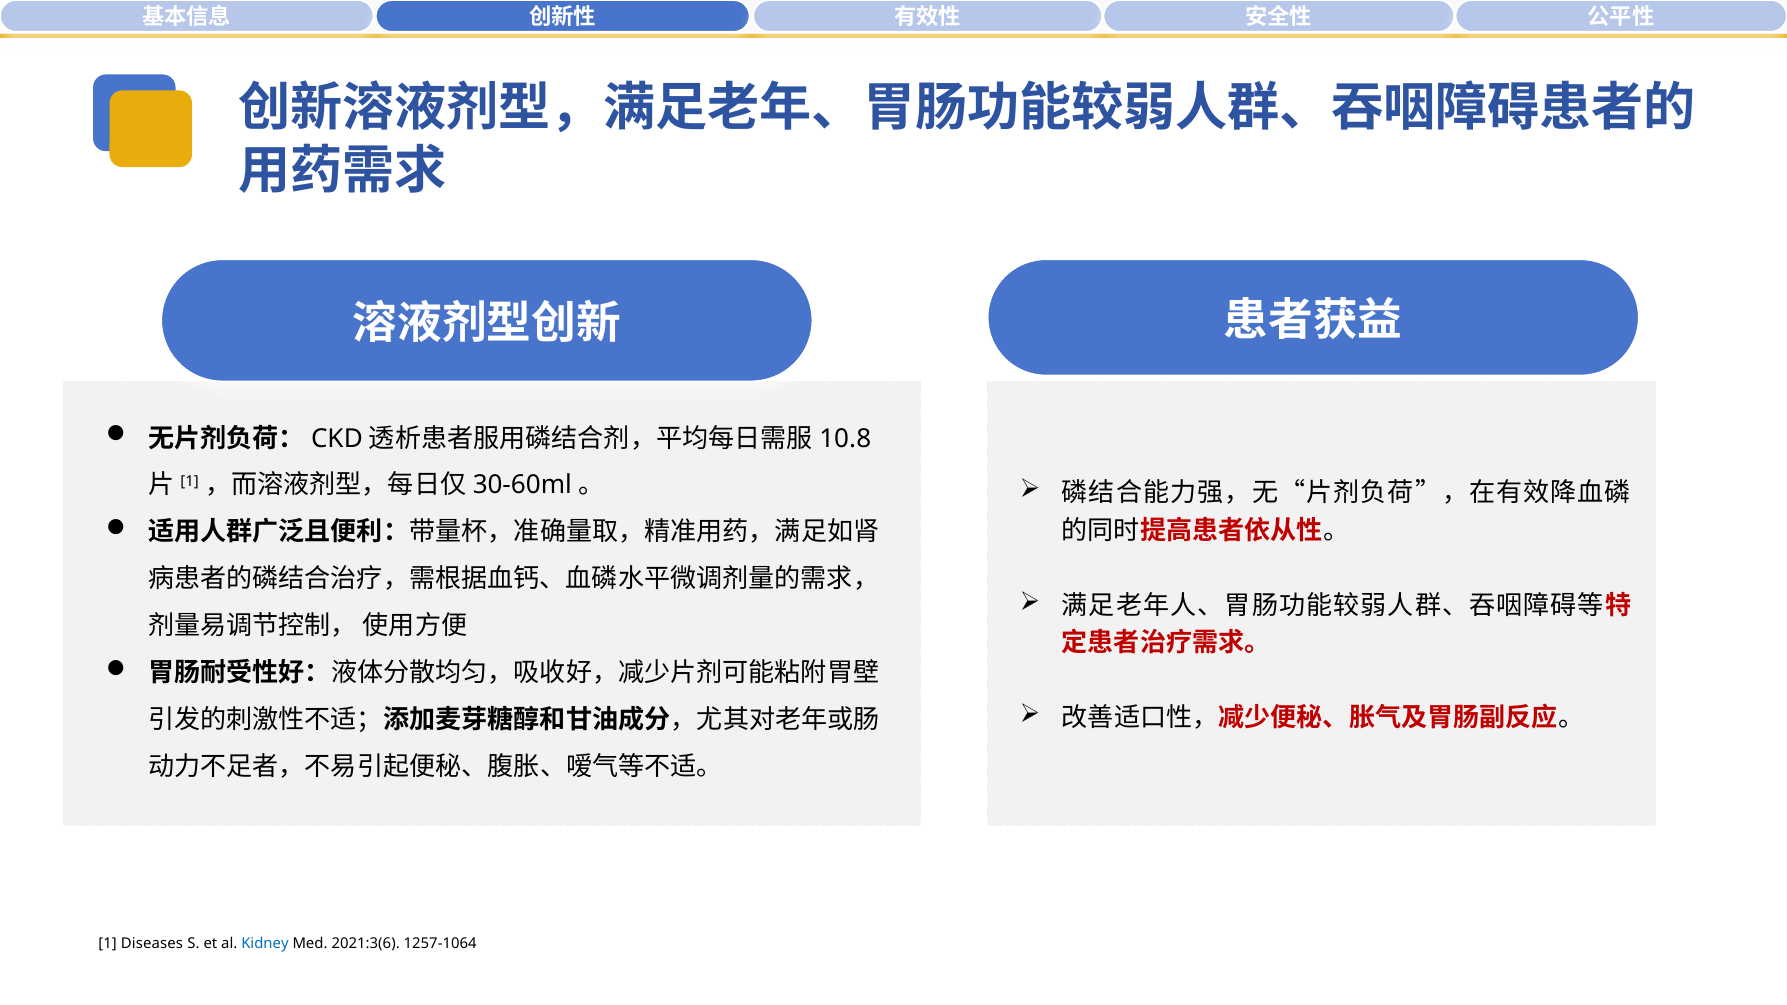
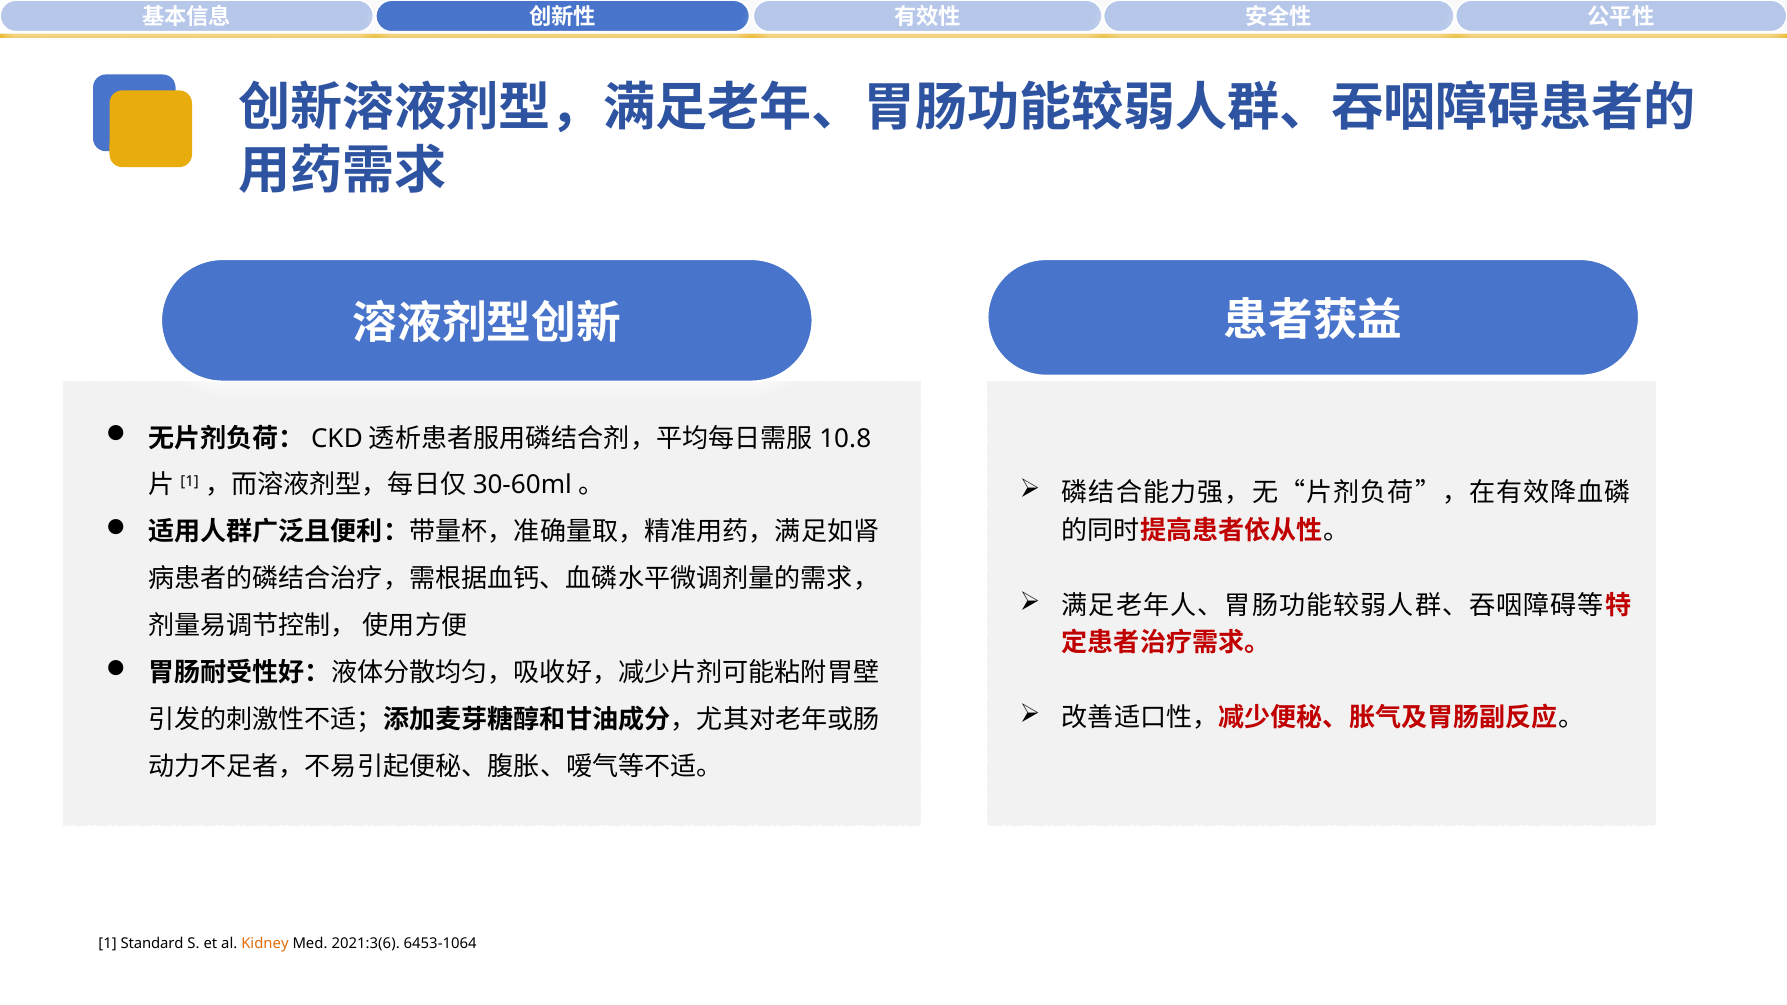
Diseases: Diseases -> Standard
Kidney colour: blue -> orange
1257-1064: 1257-1064 -> 6453-1064
